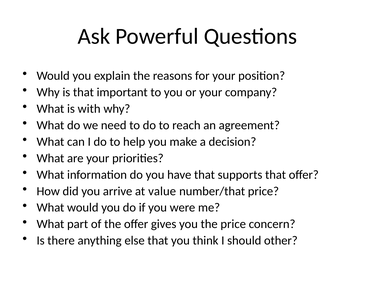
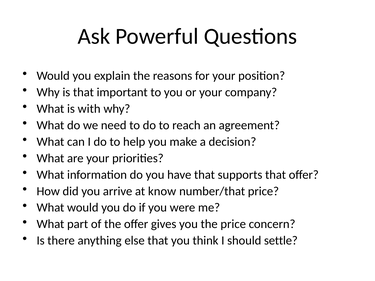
value: value -> know
other: other -> settle
